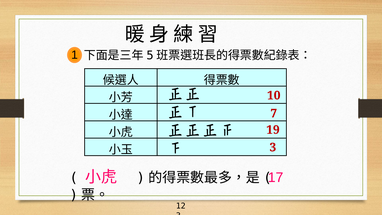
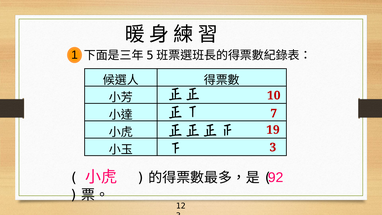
17: 17 -> 92
